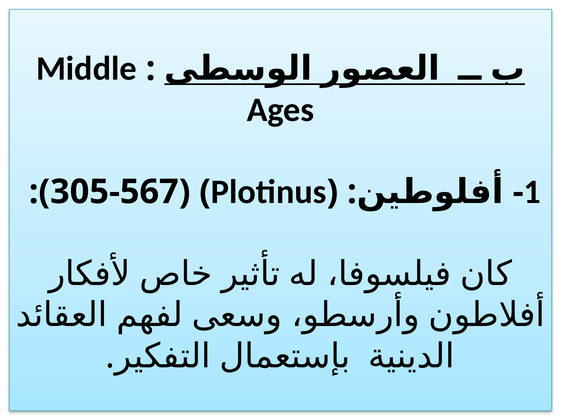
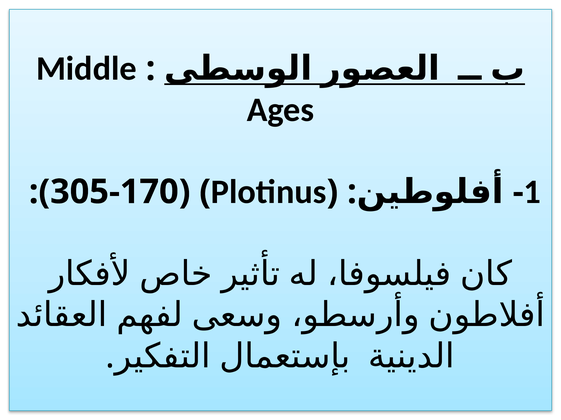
305-567: 305-567 -> 305-170
